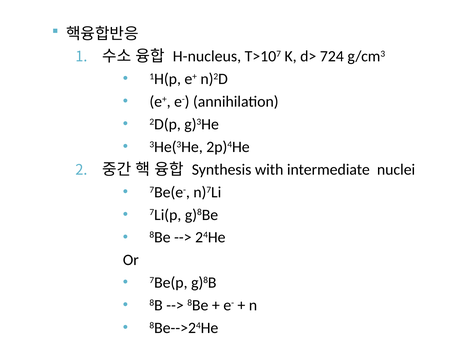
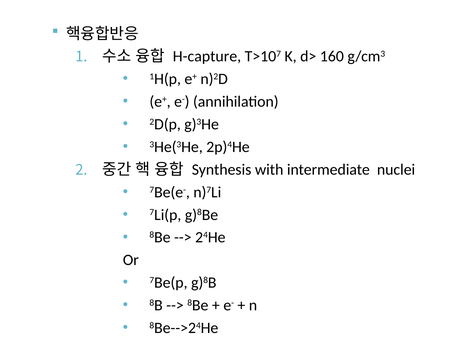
H-nucleus: H-nucleus -> H-capture
724: 724 -> 160
